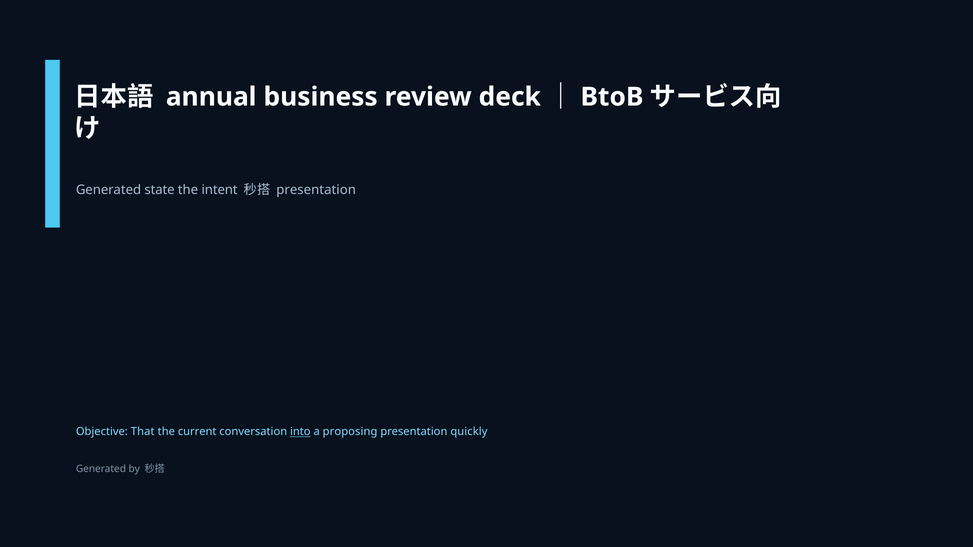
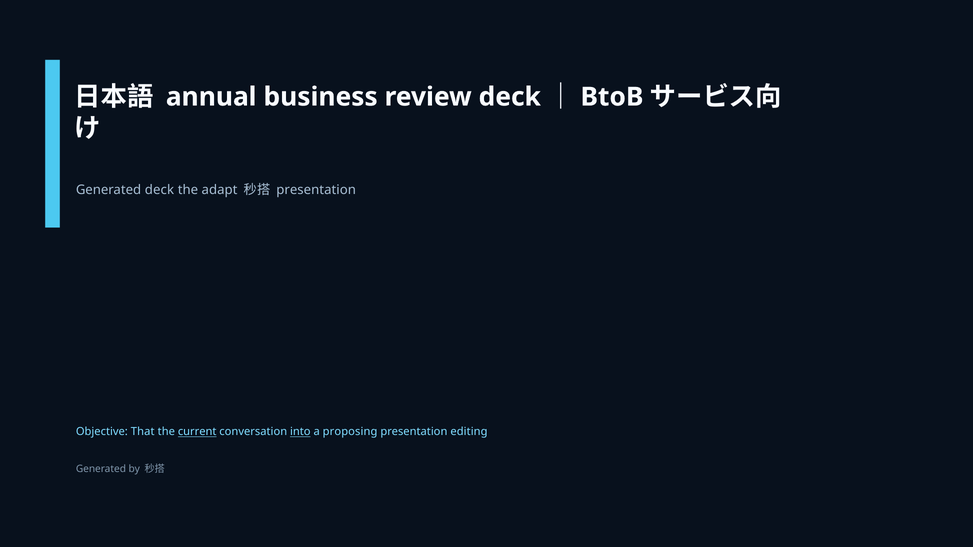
Generated state: state -> deck
intent: intent -> adapt
current underline: none -> present
quickly: quickly -> editing
